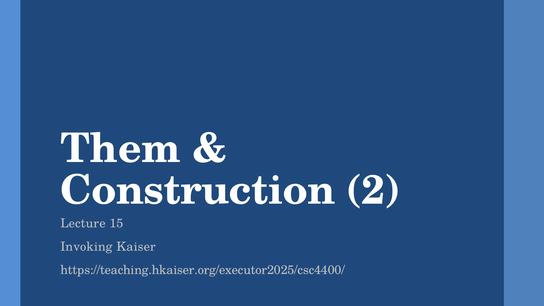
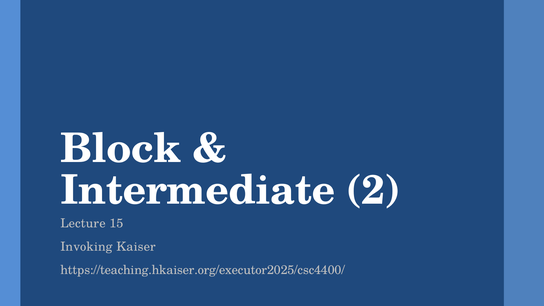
Them: Them -> Block
Construction: Construction -> Intermediate
